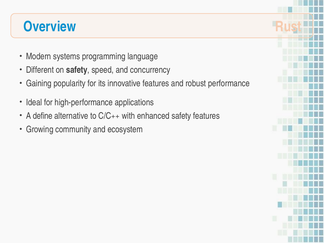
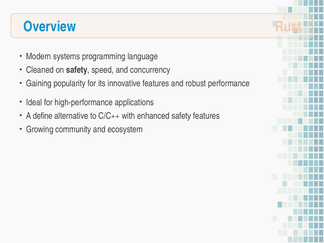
Different: Different -> Cleaned
